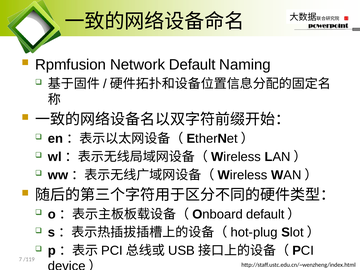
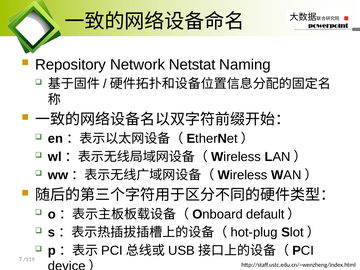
Rpmfusion: Rpmfusion -> Repository
Network Default: Default -> Netstat
